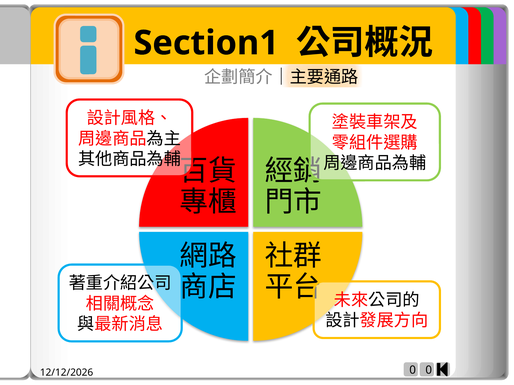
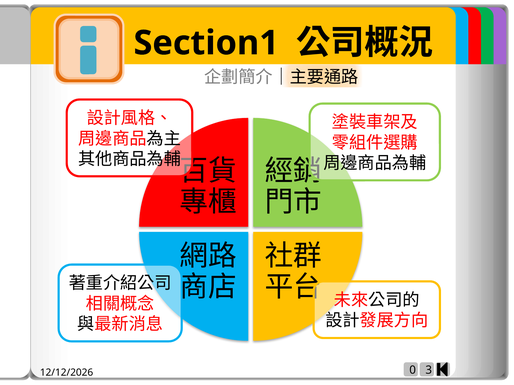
0 0: 0 -> 3
